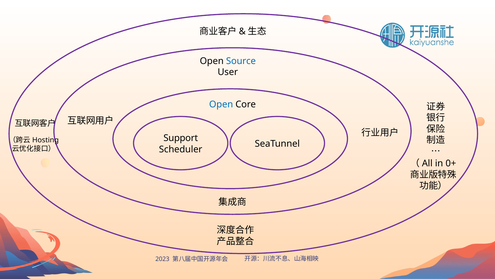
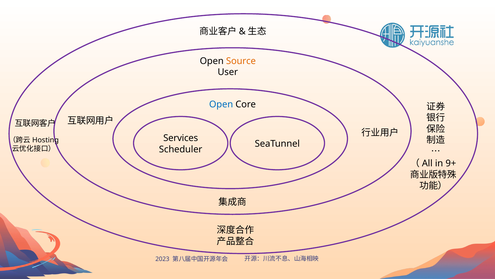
Source colour: blue -> orange
Support: Support -> Services
0+: 0+ -> 9+
